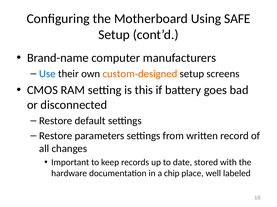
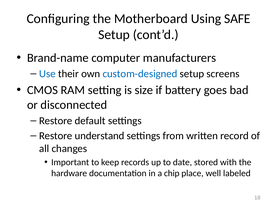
custom-designed colour: orange -> blue
this: this -> size
parameters: parameters -> understand
